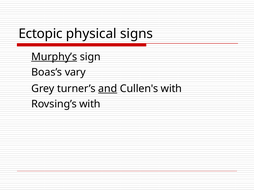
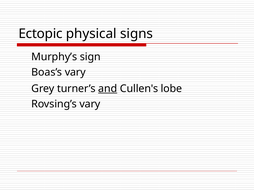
Murphy’s underline: present -> none
Cullen's with: with -> lobe
Rovsing’s with: with -> vary
